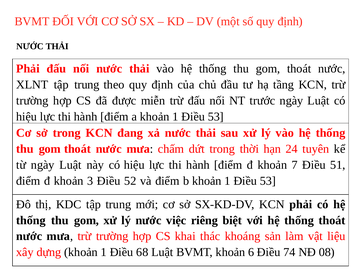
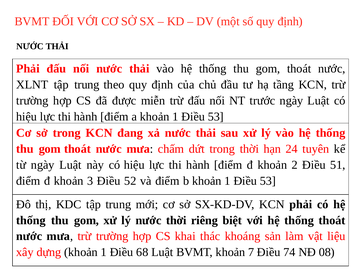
7: 7 -> 2
nước việc: việc -> thời
6: 6 -> 7
